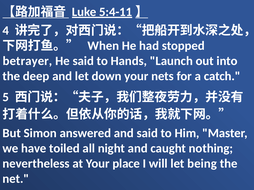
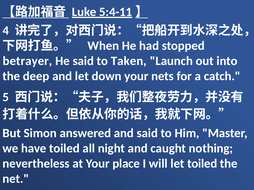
Hands: Hands -> Taken
let being: being -> toiled
